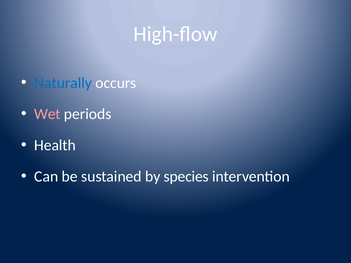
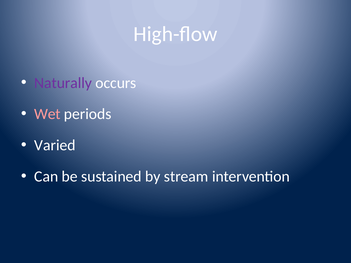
Naturally colour: blue -> purple
Health: Health -> Varied
species: species -> stream
